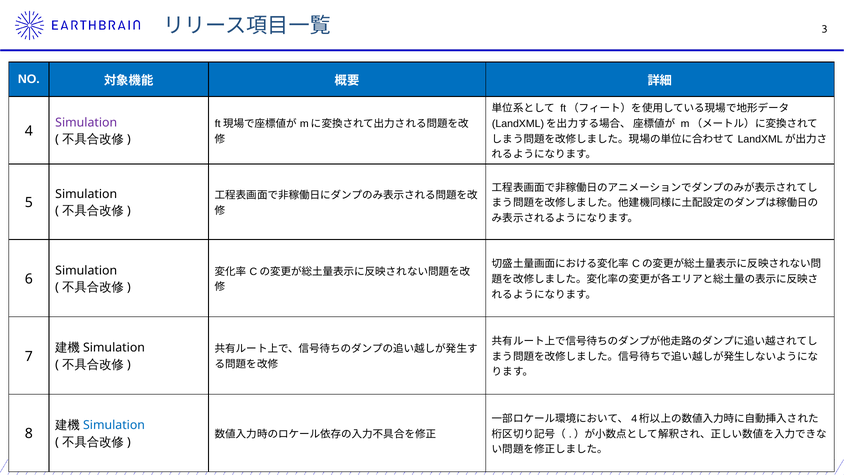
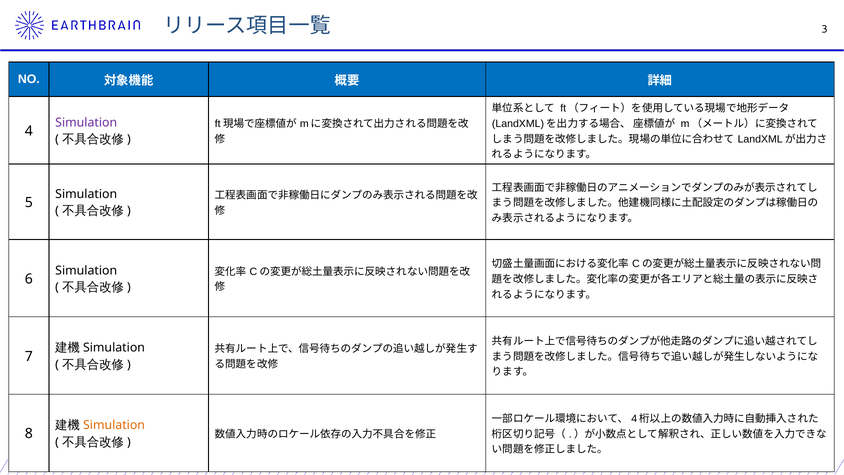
Simulation at (114, 425) colour: blue -> orange
